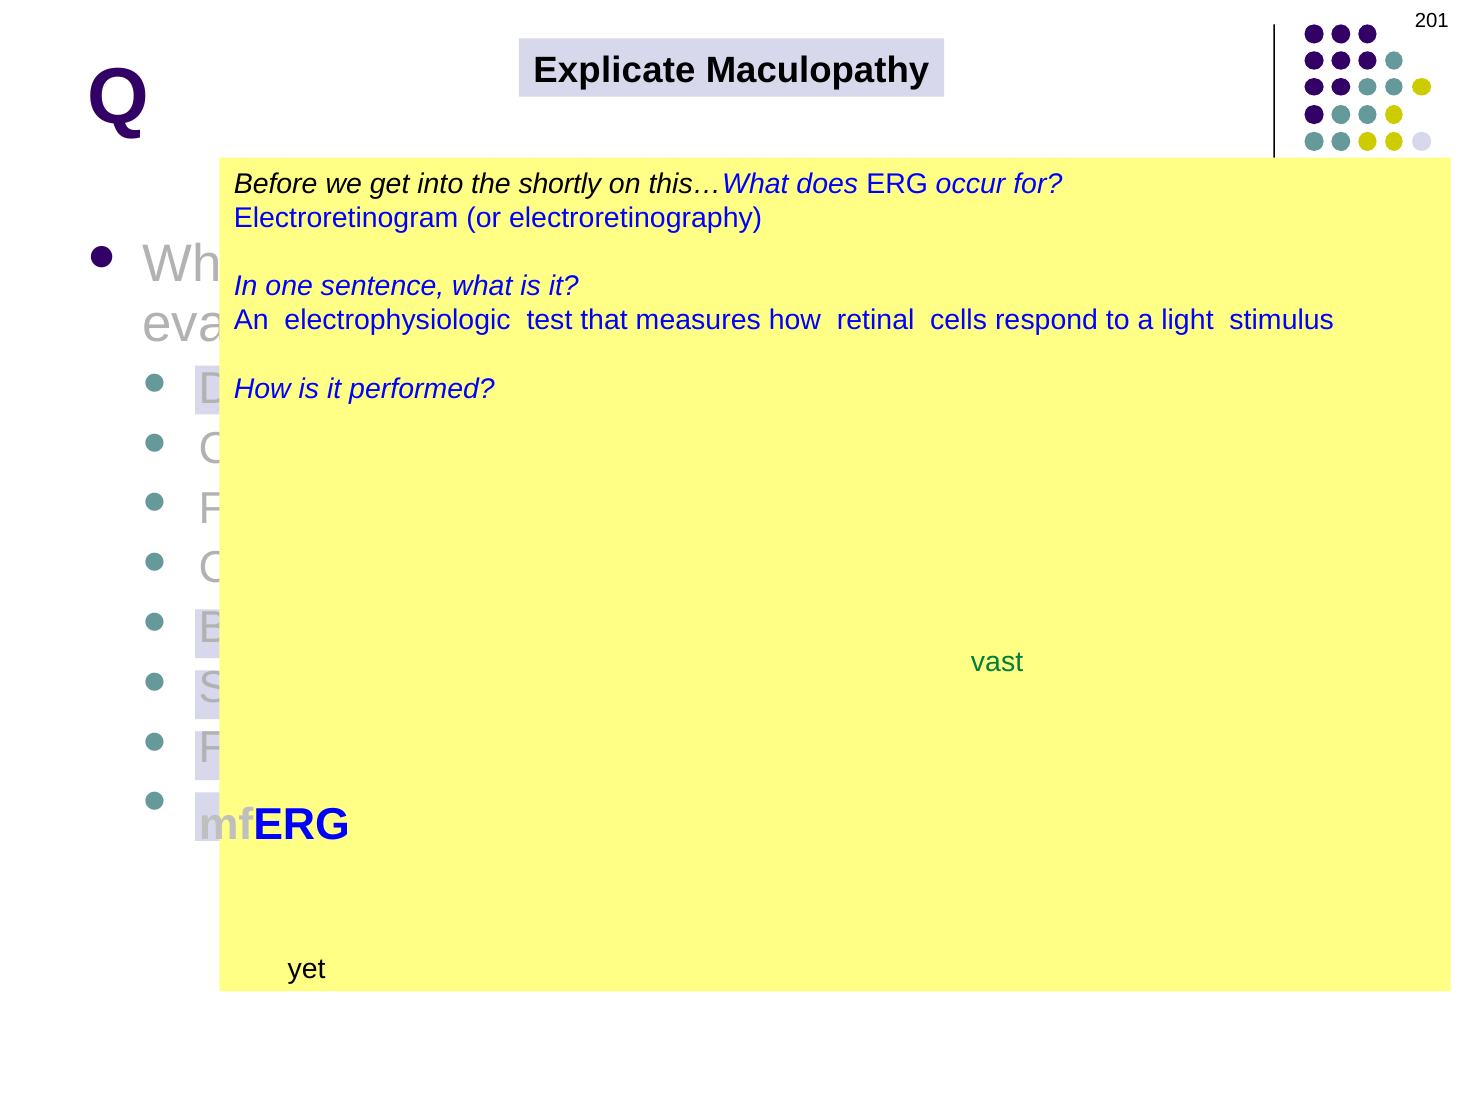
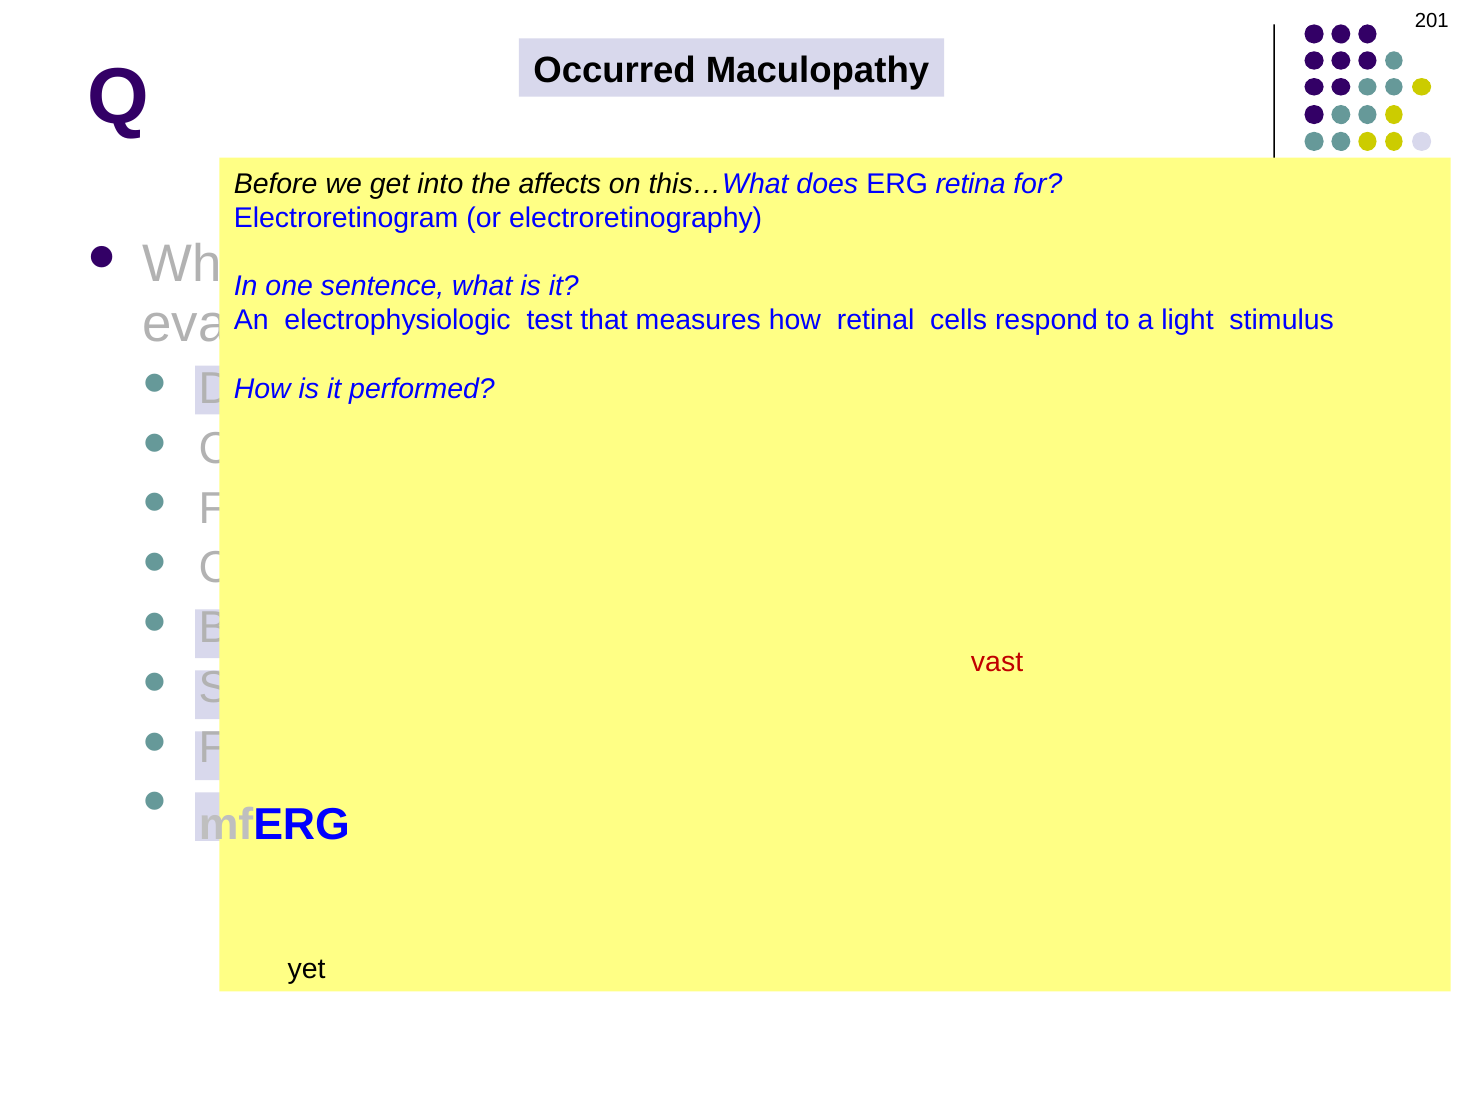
Explicate: Explicate -> Occurred
the shortly: shortly -> affects
occur: occur -> retina
vast colour: green -> red
